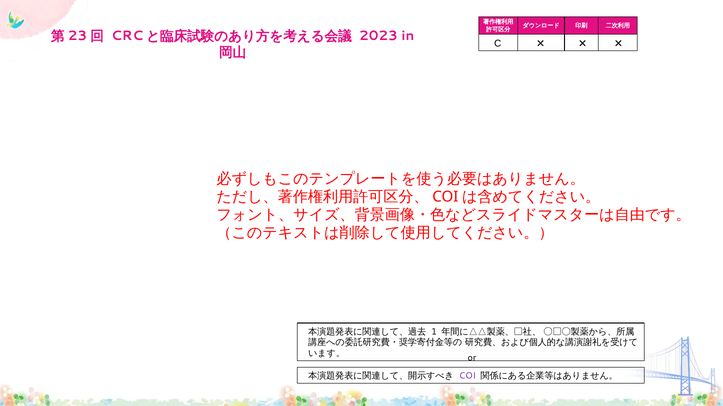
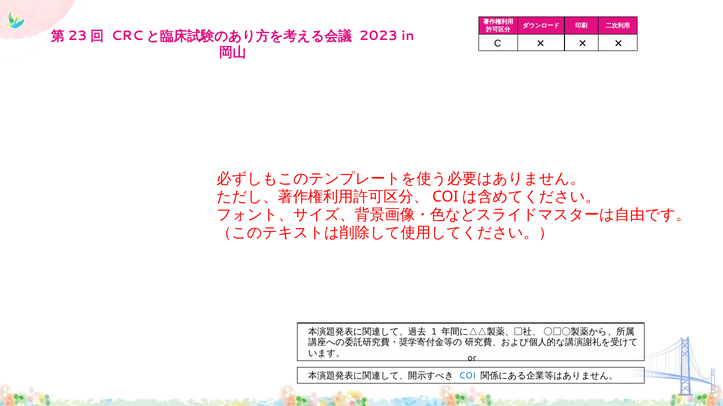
COI colour: purple -> blue
